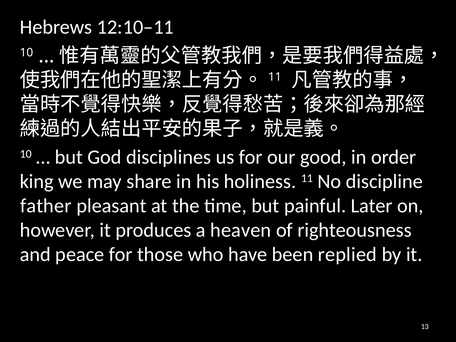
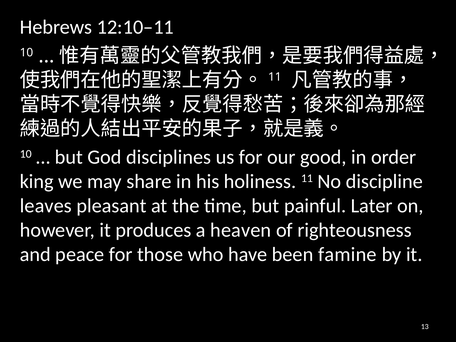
father: father -> leaves
replied: replied -> famine
